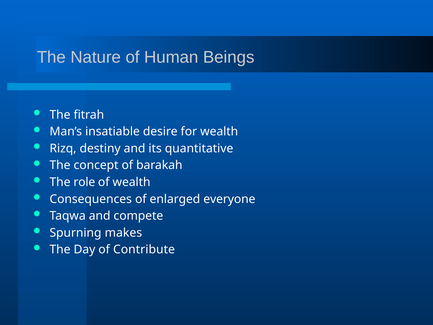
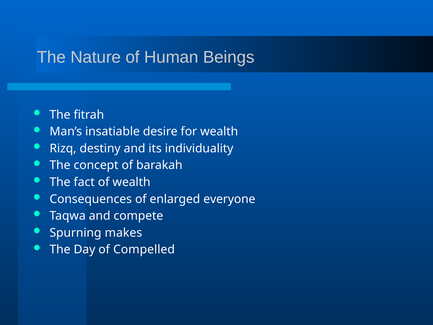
quantitative: quantitative -> individuality
role: role -> fact
Contribute: Contribute -> Compelled
